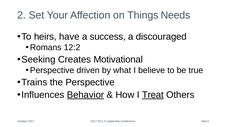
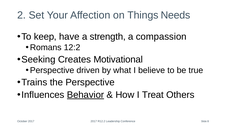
heirs: heirs -> keep
success: success -> strength
discouraged: discouraged -> compassion
Treat underline: present -> none
